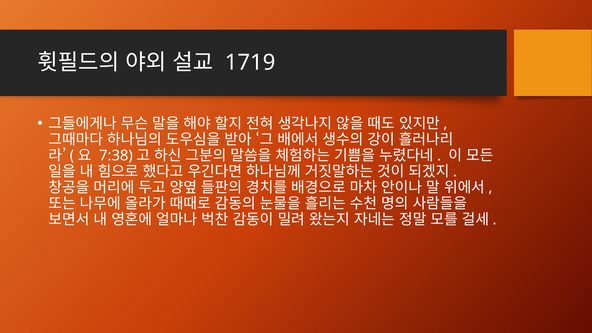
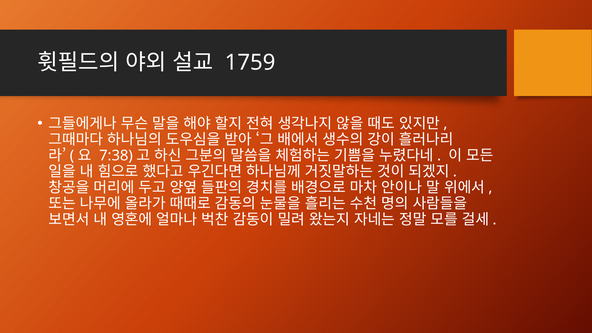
1719: 1719 -> 1759
